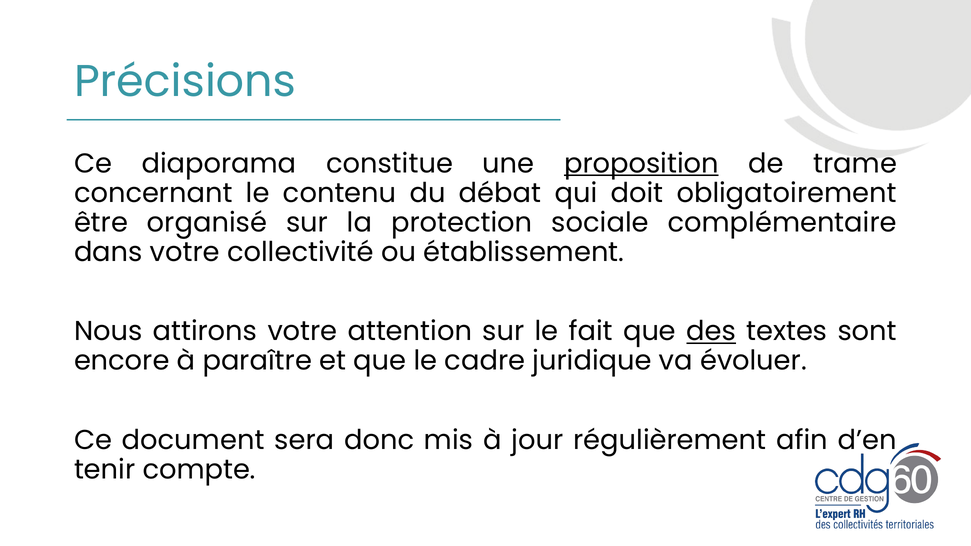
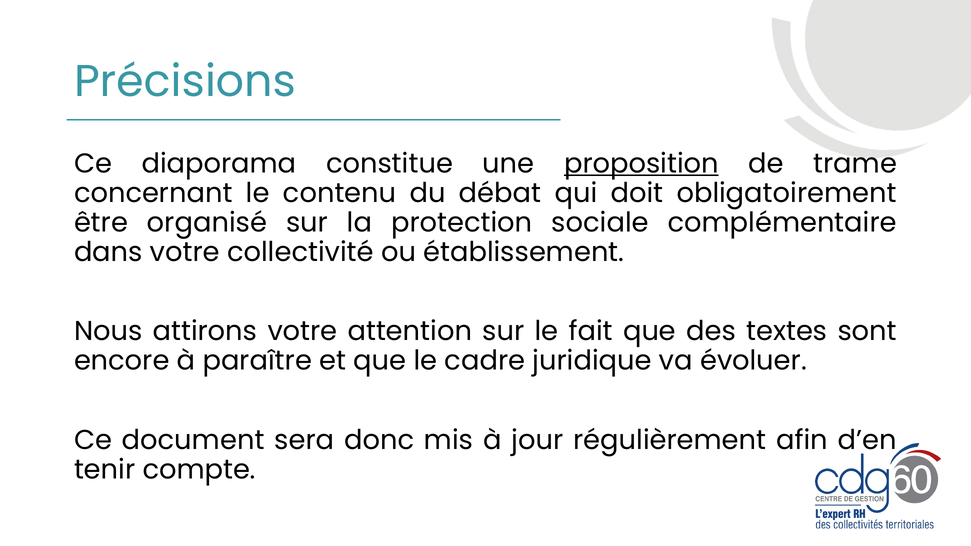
des underline: present -> none
